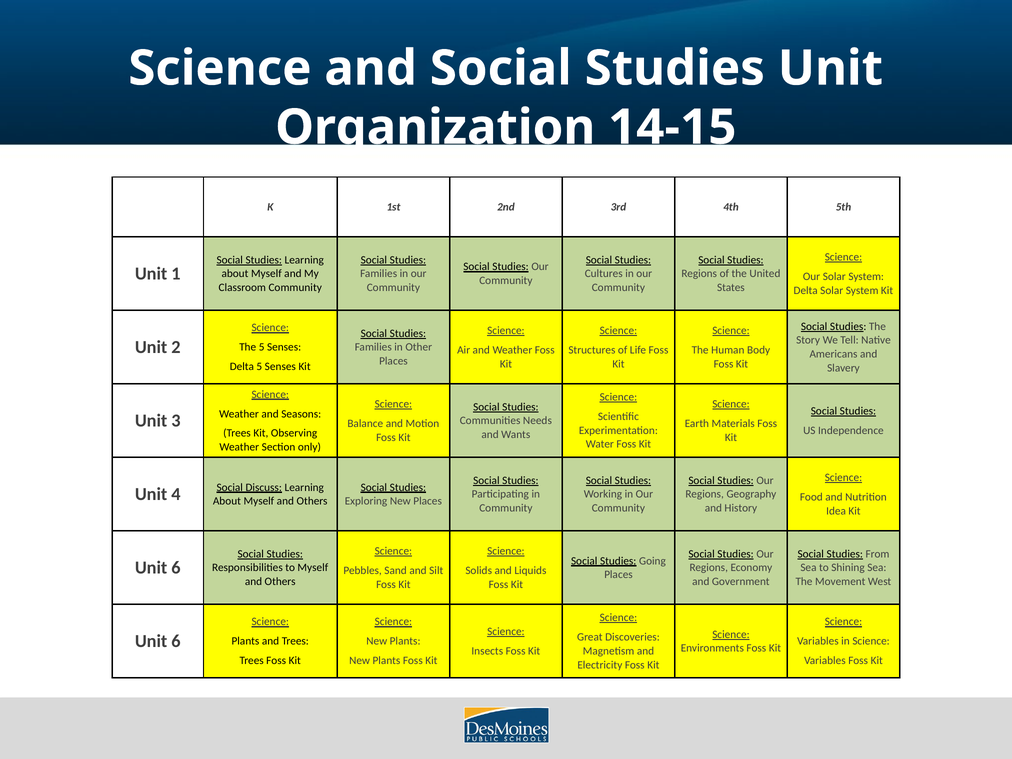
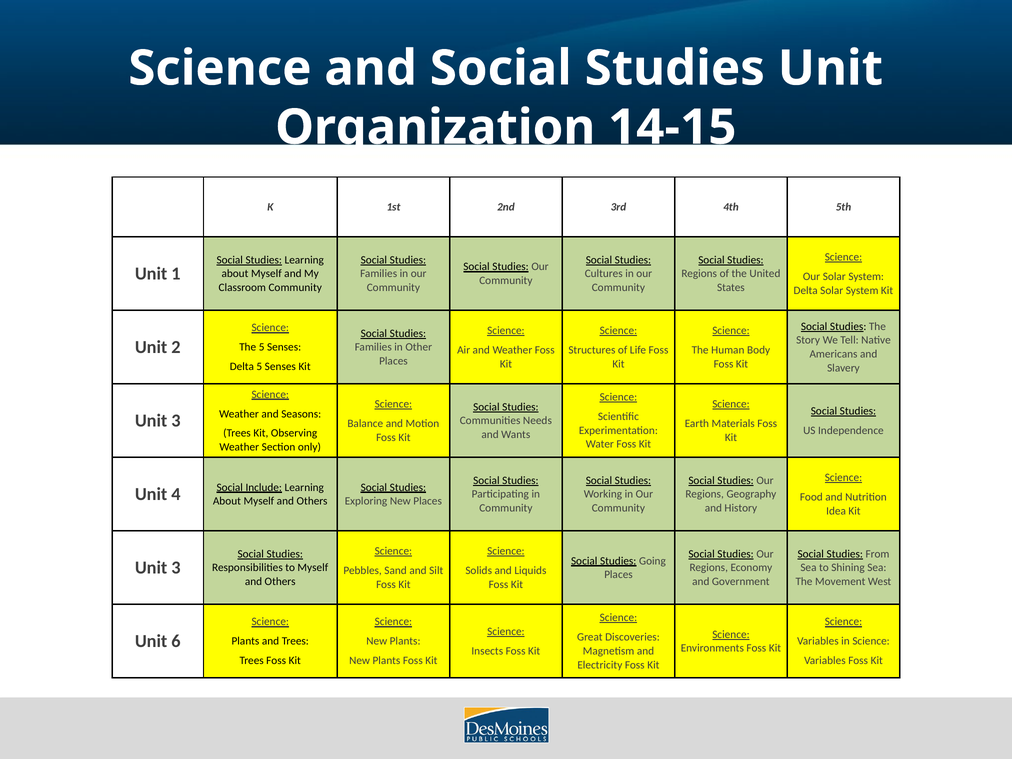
Discuss: Discuss -> Include
6 at (176, 568): 6 -> 3
